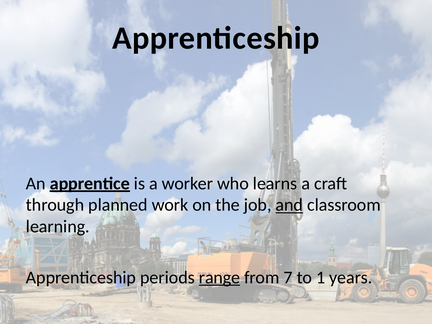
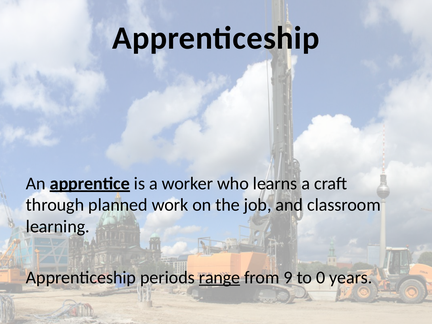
and underline: present -> none
7: 7 -> 9
1: 1 -> 0
